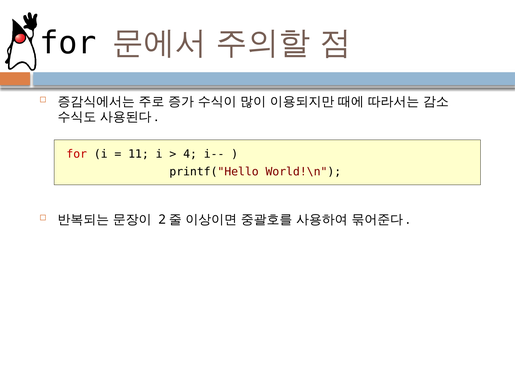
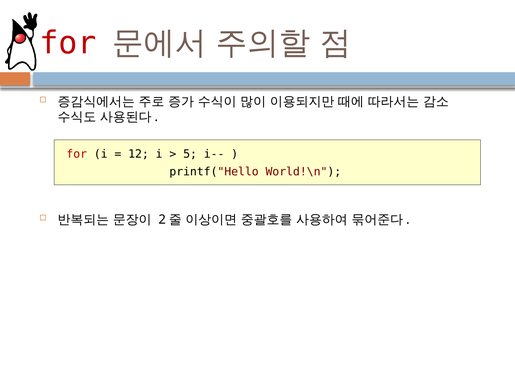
for at (68, 43) colour: black -> red
11: 11 -> 12
4: 4 -> 5
